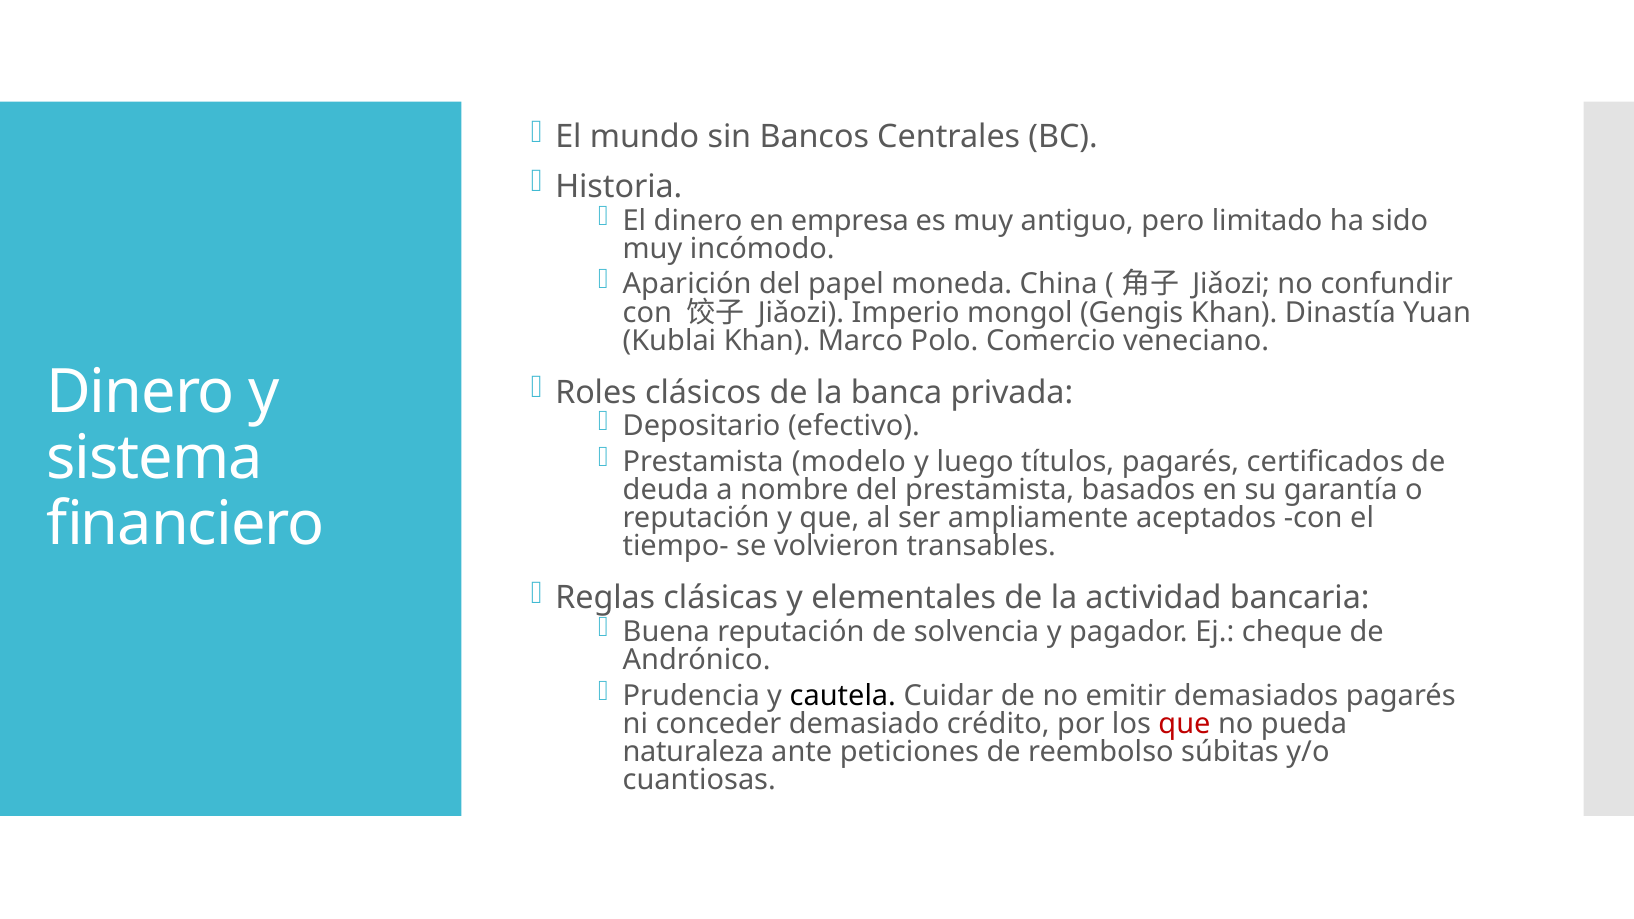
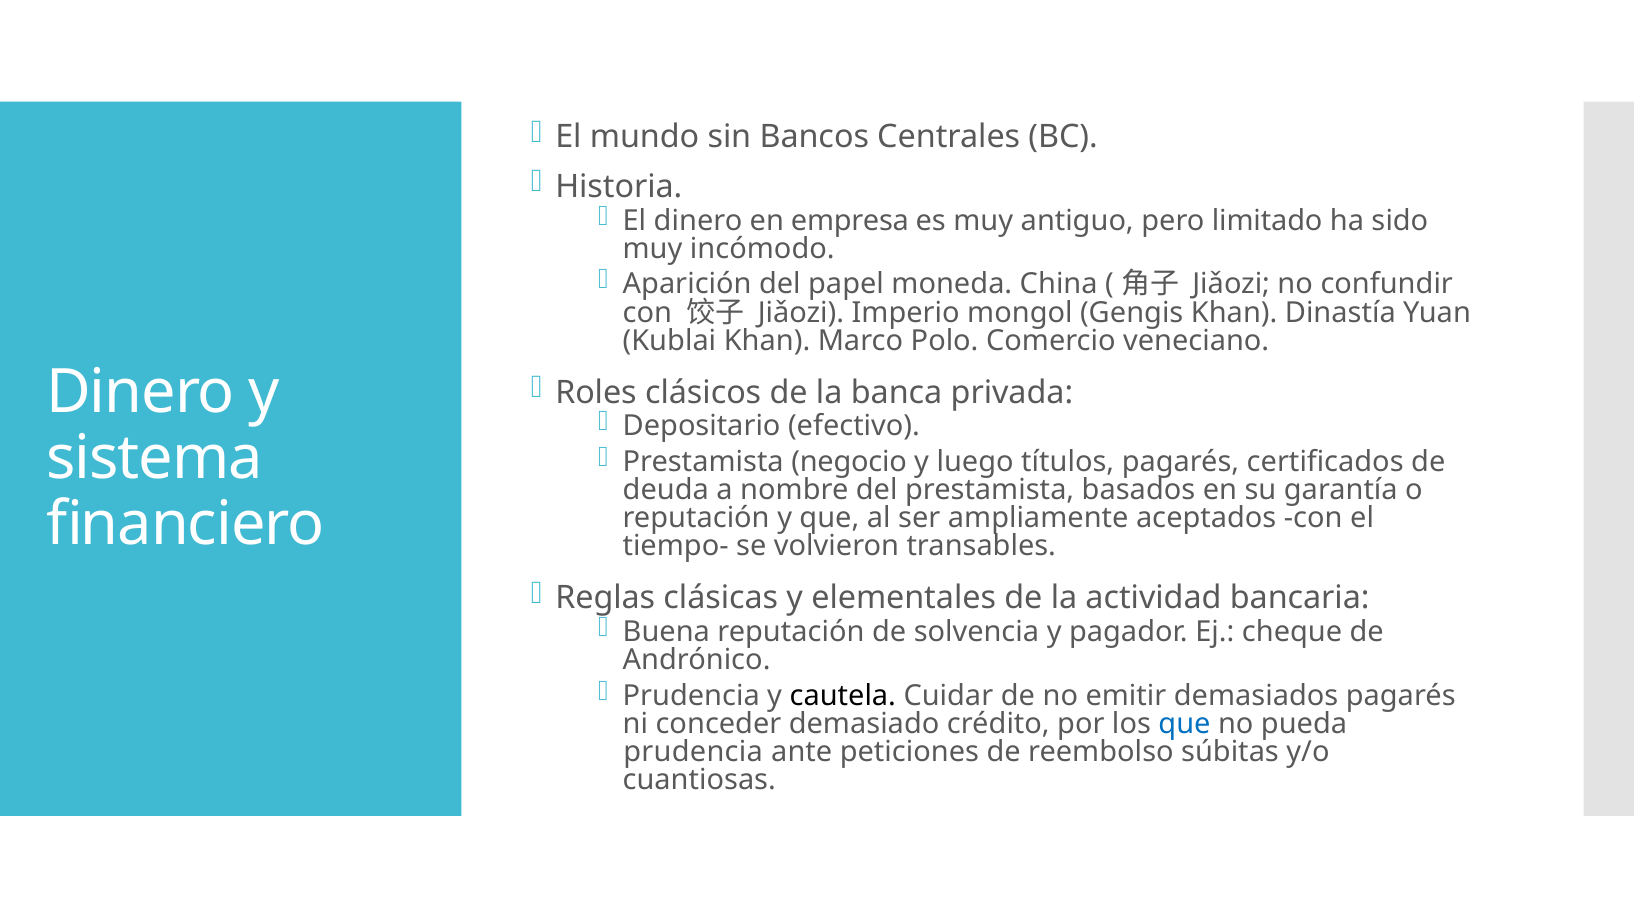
modelo: modelo -> negocio
que at (1184, 724) colour: red -> blue
naturaleza at (693, 752): naturaleza -> prudencia
